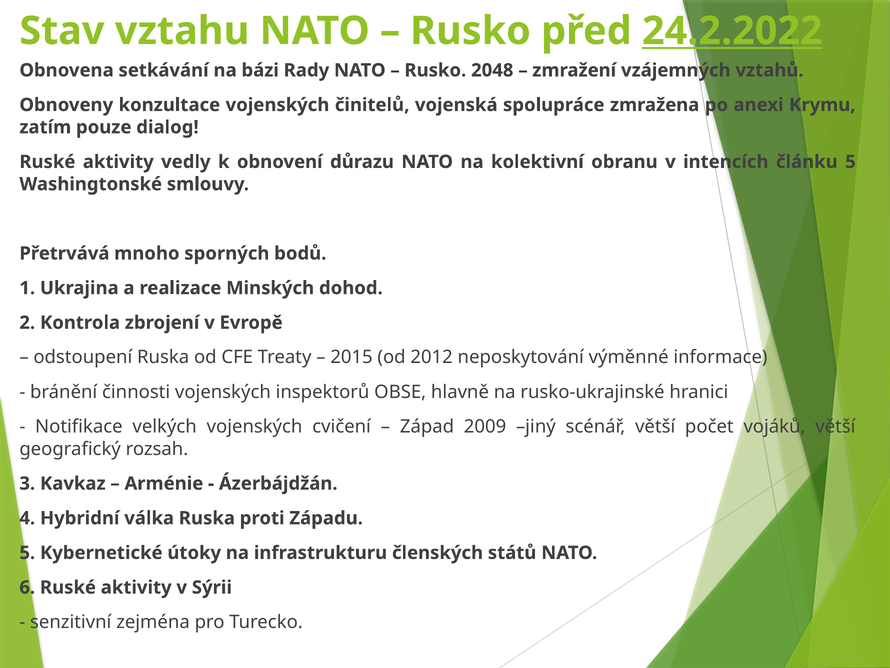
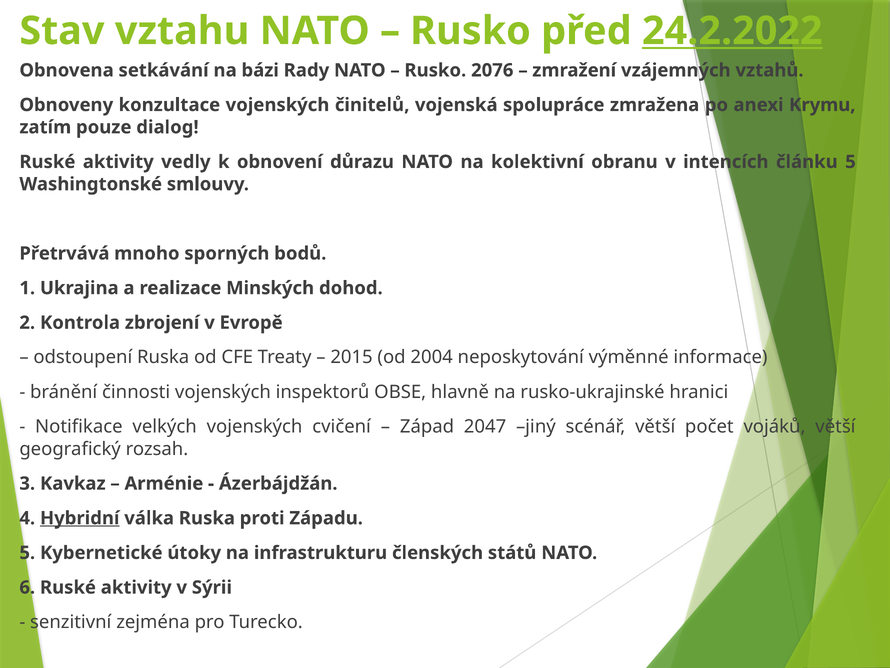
2048: 2048 -> 2076
2012: 2012 -> 2004
2009: 2009 -> 2047
Hybridní underline: none -> present
